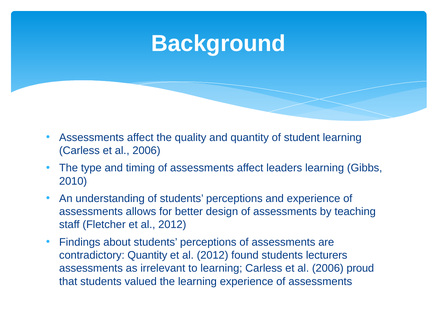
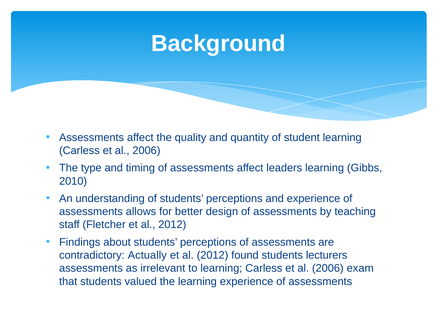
contradictory Quantity: Quantity -> Actually
proud: proud -> exam
